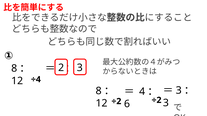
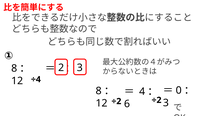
3 at (179, 91): 3 -> 0
